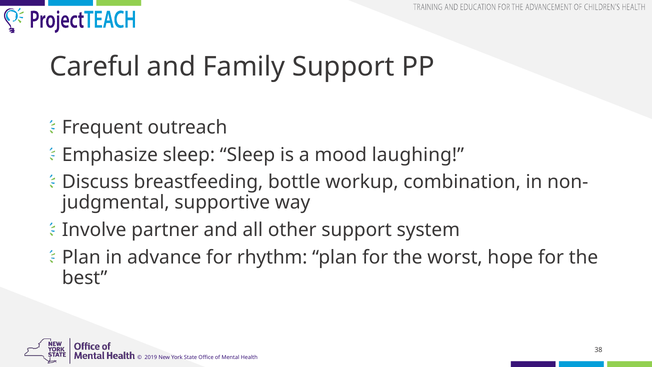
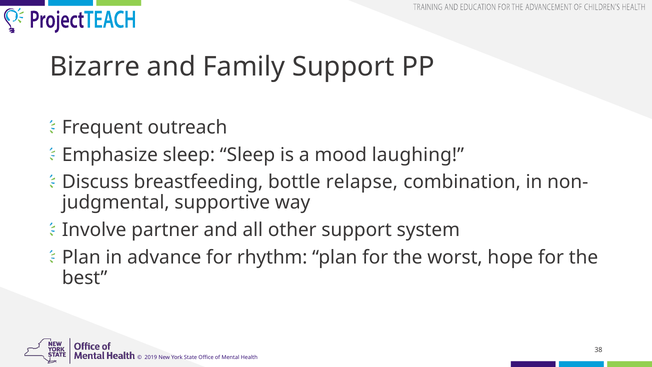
Careful: Careful -> Bizarre
workup: workup -> relapse
